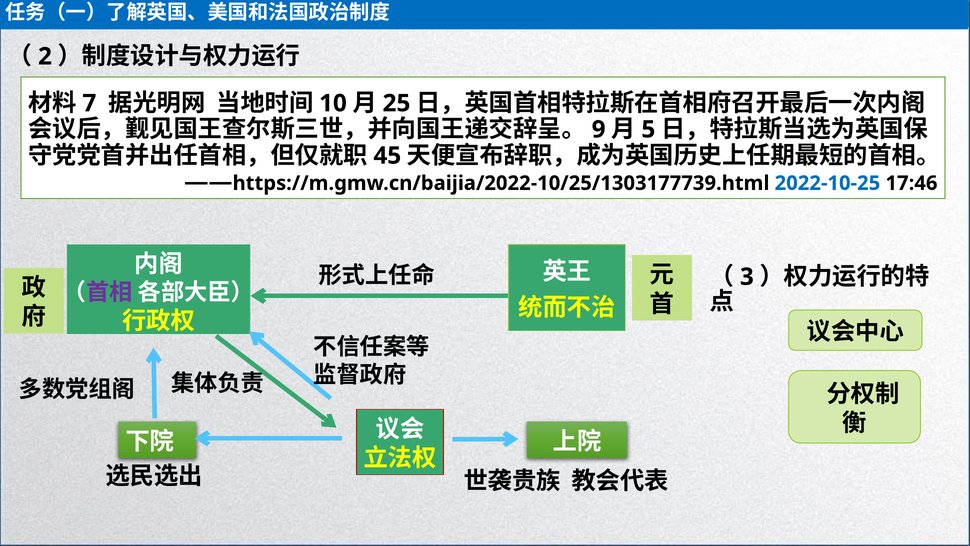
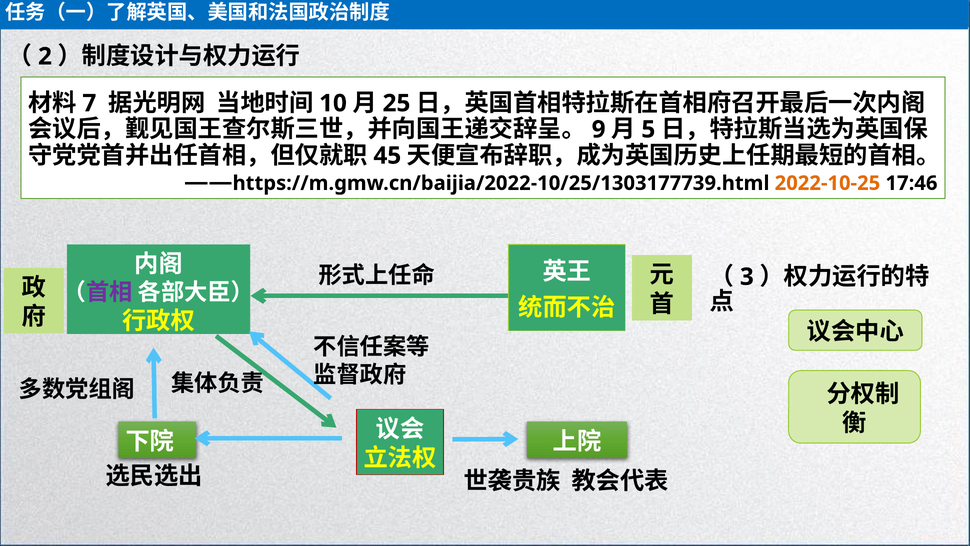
2022-10-25 colour: blue -> orange
